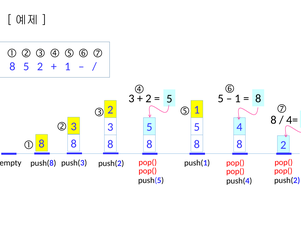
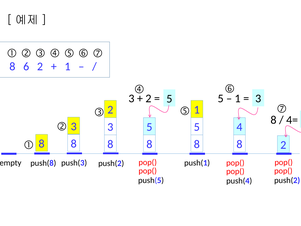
5 at (26, 67): 5 -> 6
8 at (258, 98): 8 -> 3
